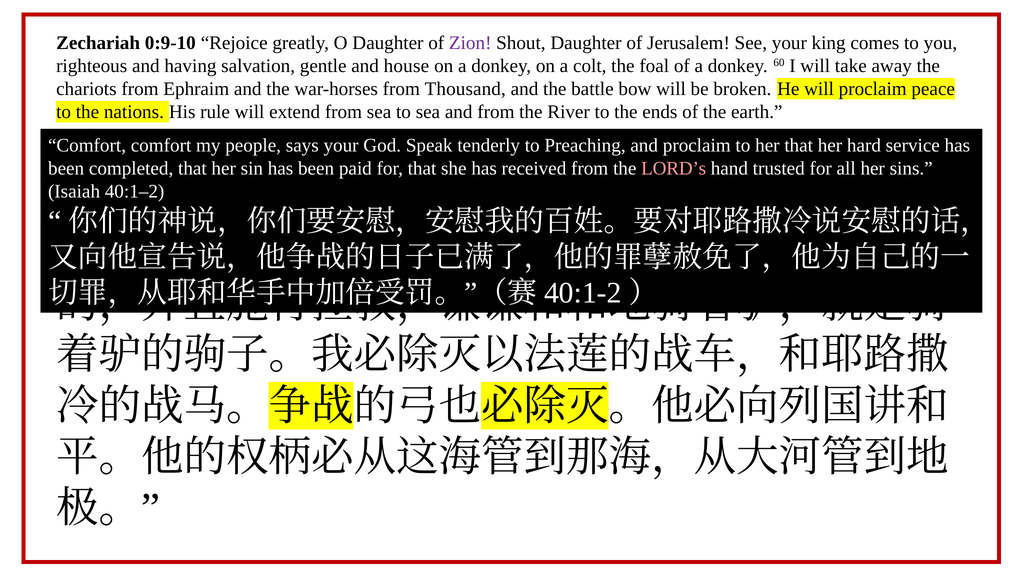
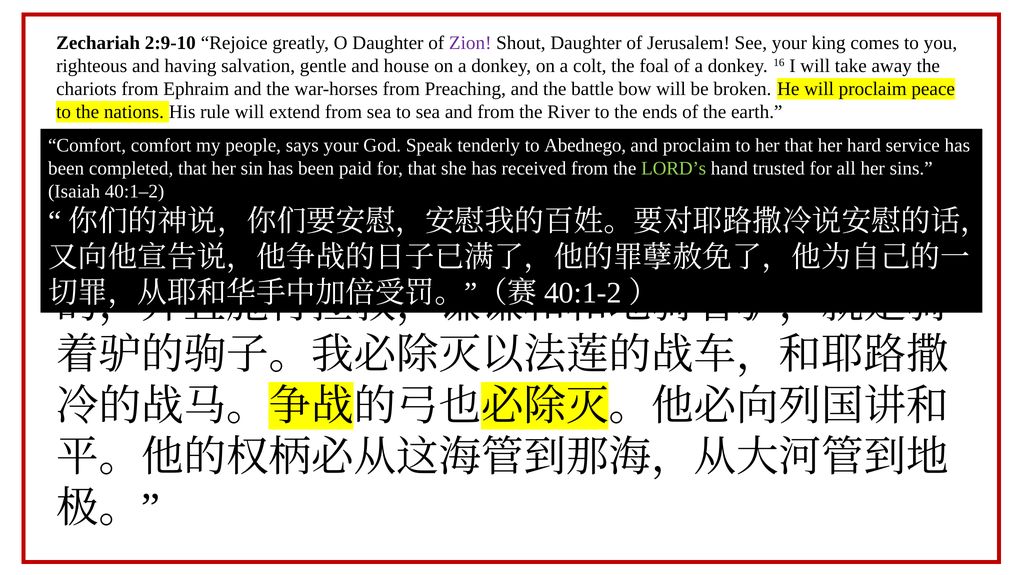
0:9-10: 0:9-10 -> 2:9-10
60: 60 -> 16
Thousand: Thousand -> Preaching
Preaching: Preaching -> Abednego
LORD’s colour: pink -> light green
